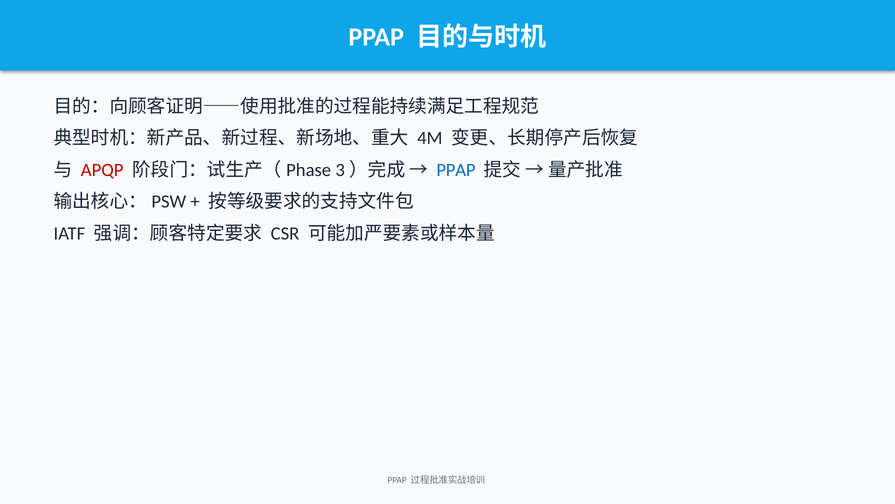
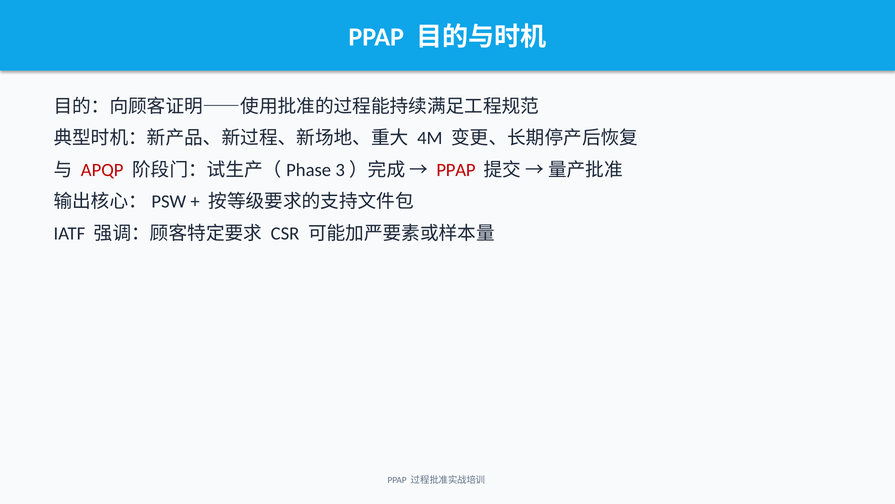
PPAP at (456, 170) colour: blue -> red
